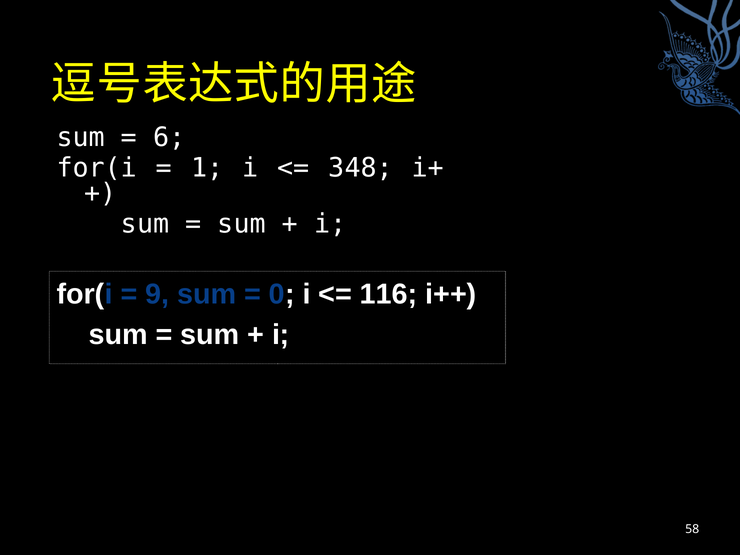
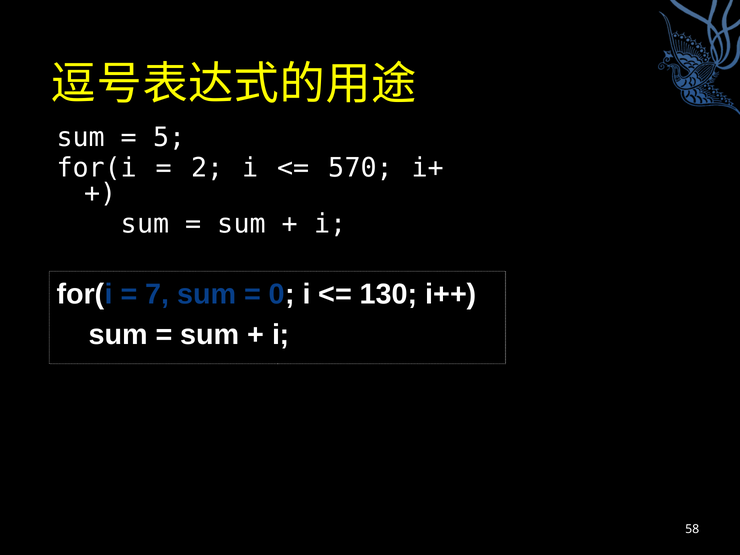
6: 6 -> 5
1: 1 -> 2
348: 348 -> 570
9: 9 -> 7
116: 116 -> 130
